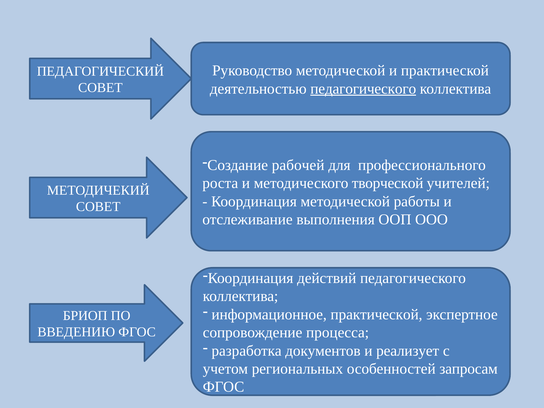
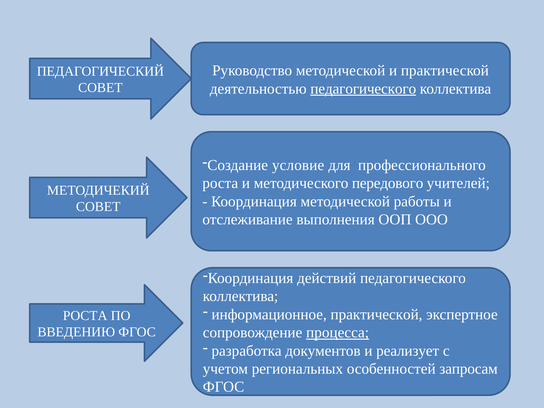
рабочей: рабочей -> условие
творческой: творческой -> передового
БРИОП at (85, 316): БРИОП -> РОСТА
процесса underline: none -> present
